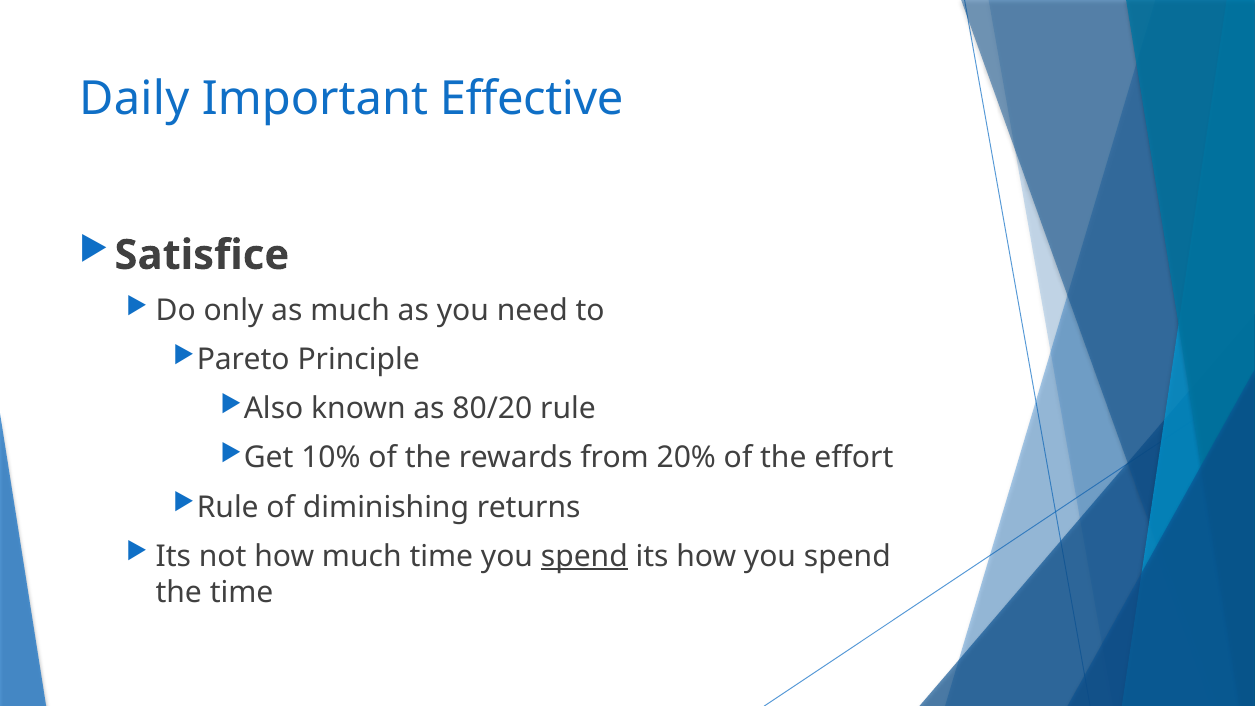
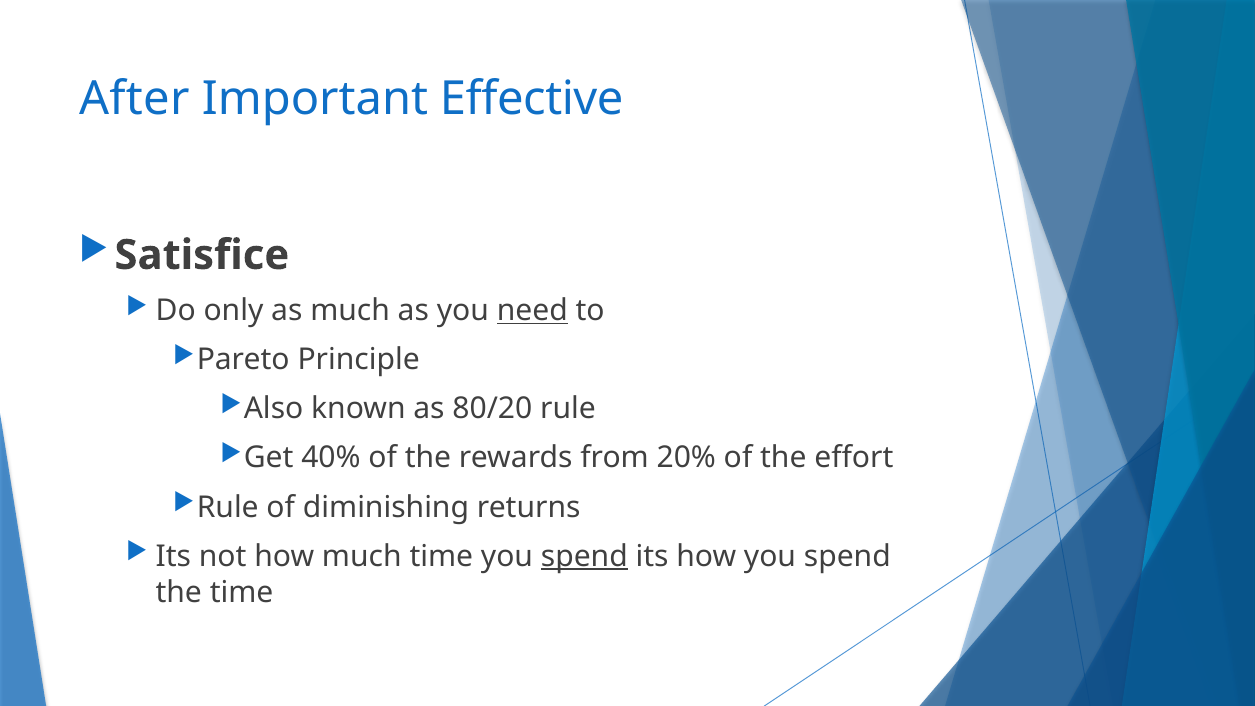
Daily: Daily -> After
need underline: none -> present
10%: 10% -> 40%
